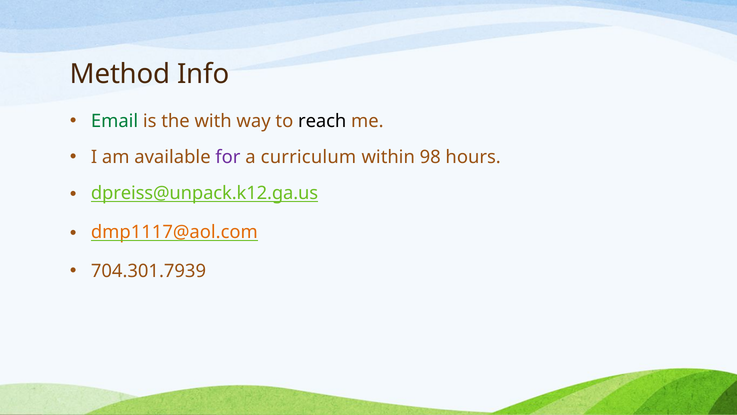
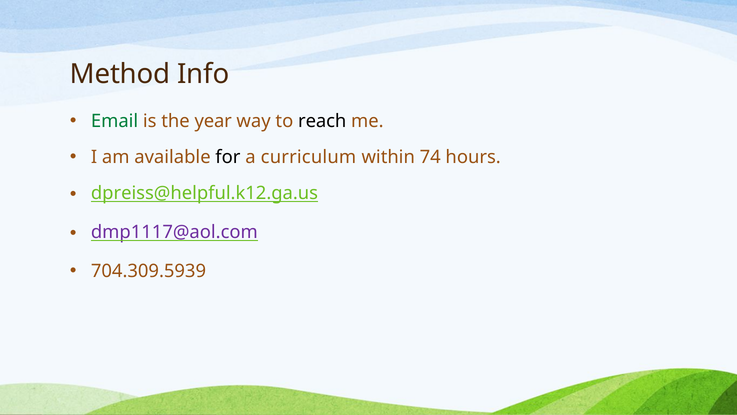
with: with -> year
for colour: purple -> black
98: 98 -> 74
dpreiss@unpack.k12.ga.us: dpreiss@unpack.k12.ga.us -> dpreiss@helpful.k12.ga.us
dmp1117@aol.com colour: orange -> purple
704.301.7939: 704.301.7939 -> 704.309.5939
